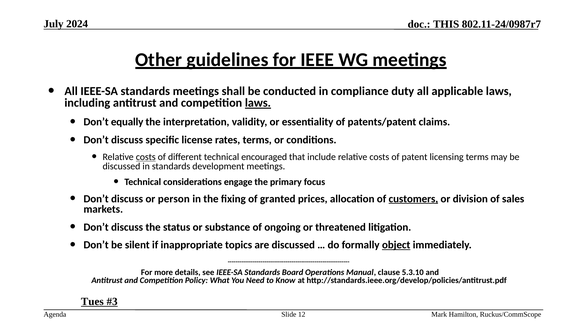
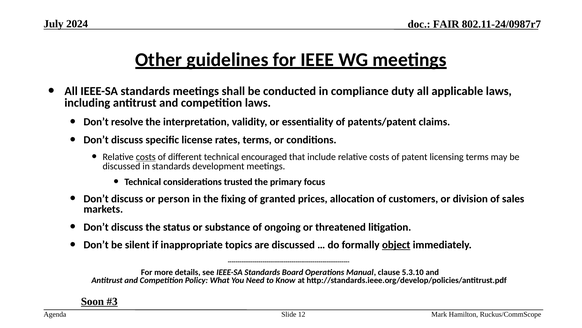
THIS: THIS -> FAIR
laws at (258, 103) underline: present -> none
equally: equally -> resolve
engage: engage -> trusted
customers underline: present -> none
Tues: Tues -> Soon
